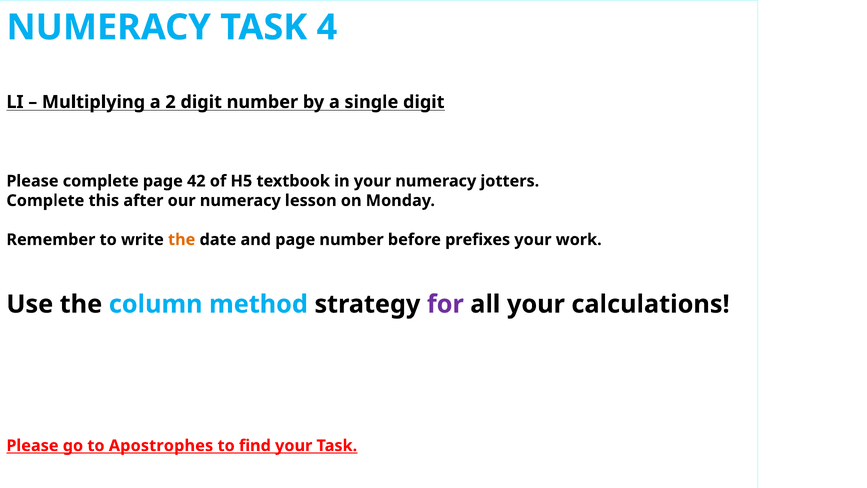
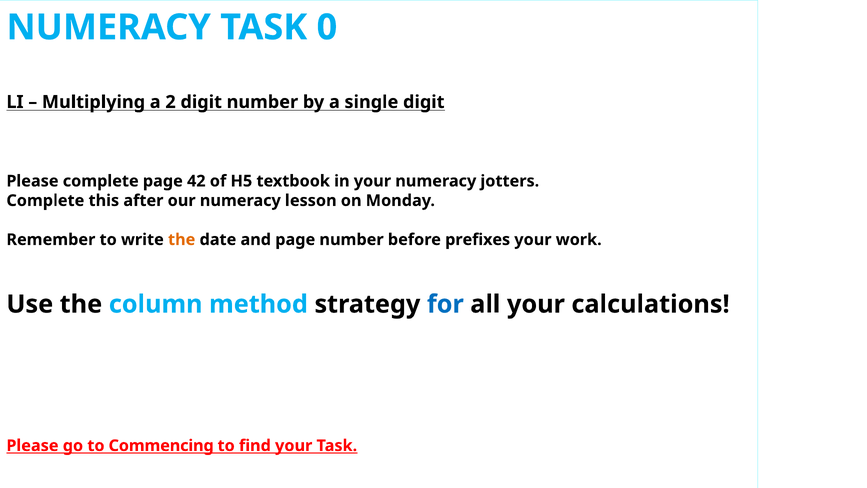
4: 4 -> 0
for colour: purple -> blue
Apostrophes: Apostrophes -> Commencing
